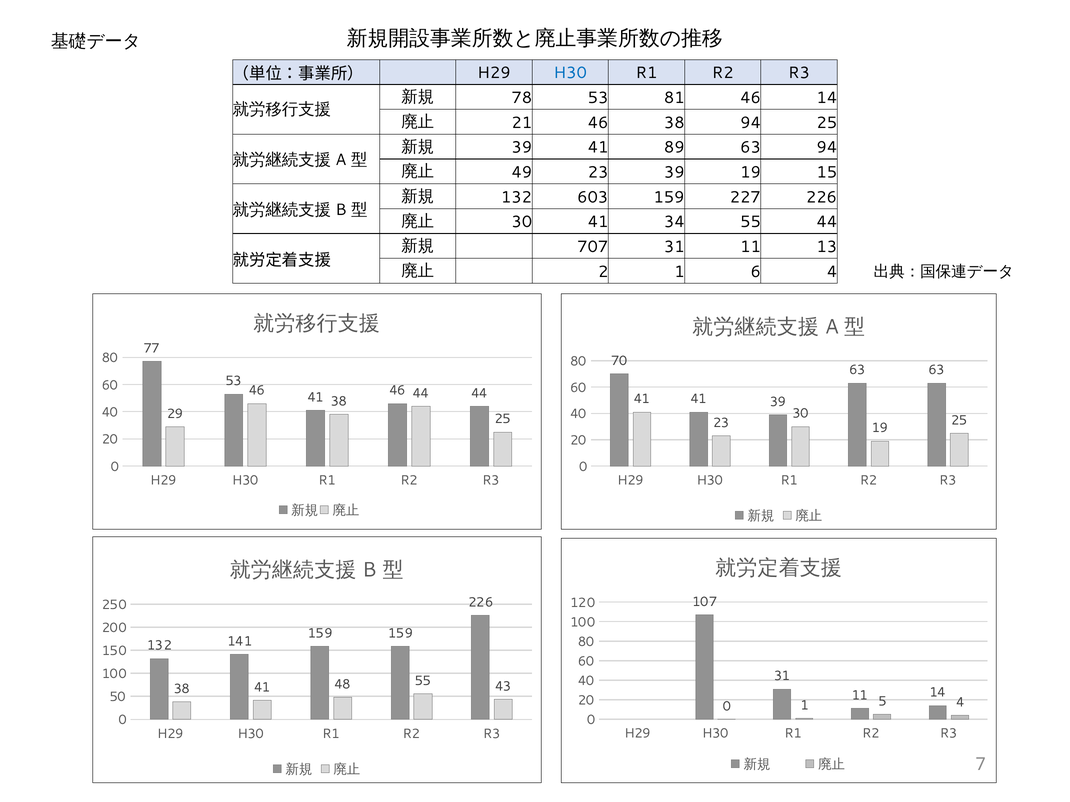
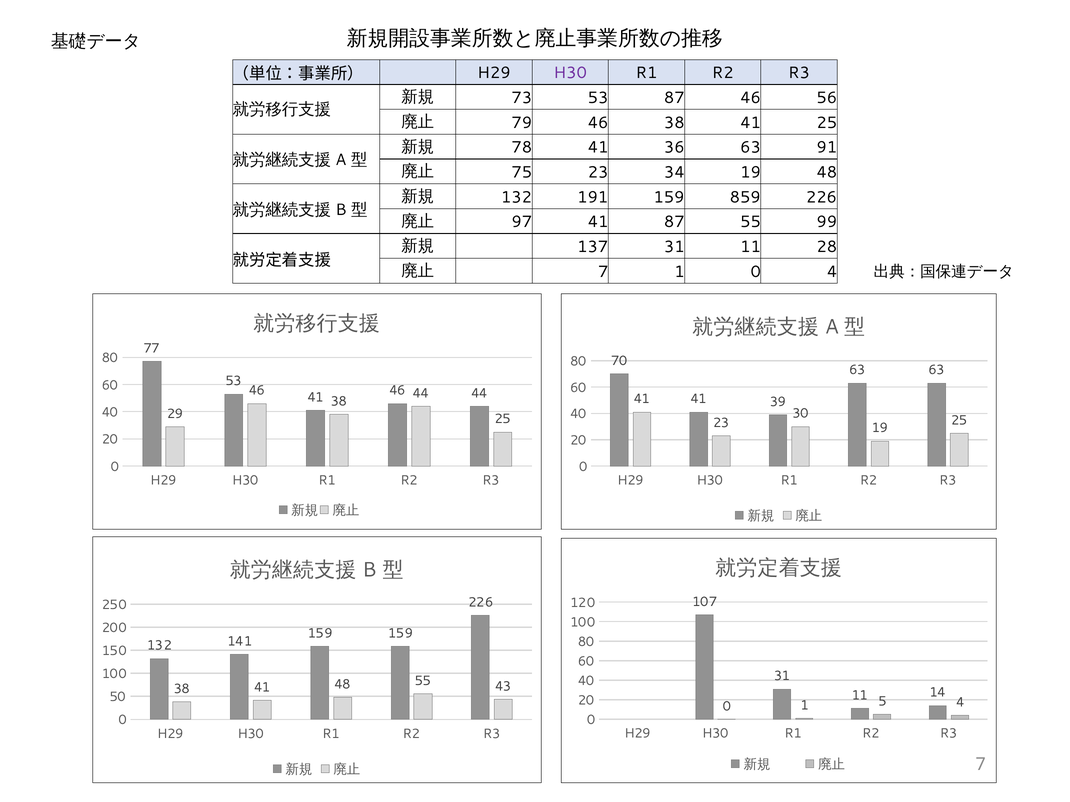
H30 at (570, 73) colour: blue -> purple
78: 78 -> 73
53 81: 81 -> 87
46 14: 14 -> 56
21: 21 -> 79
46 38 94: 94 -> 41
39 at (522, 148): 39 -> 78
89: 89 -> 36
63 94: 94 -> 91
49: 49 -> 75
23 39: 39 -> 34
19 15: 15 -> 48
603: 603 -> 191
227: 227 -> 859
30 at (522, 222): 30 -> 97
41 34: 34 -> 87
55 44: 44 -> 99
707: 707 -> 137
13: 13 -> 28
2 at (603, 272): 2 -> 7
1 6: 6 -> 0
